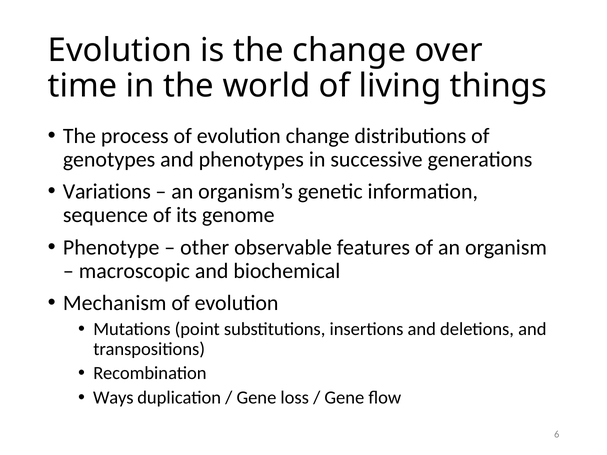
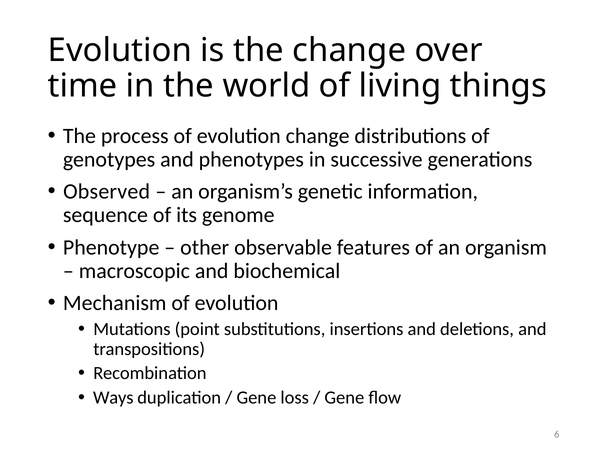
Variations: Variations -> Observed
